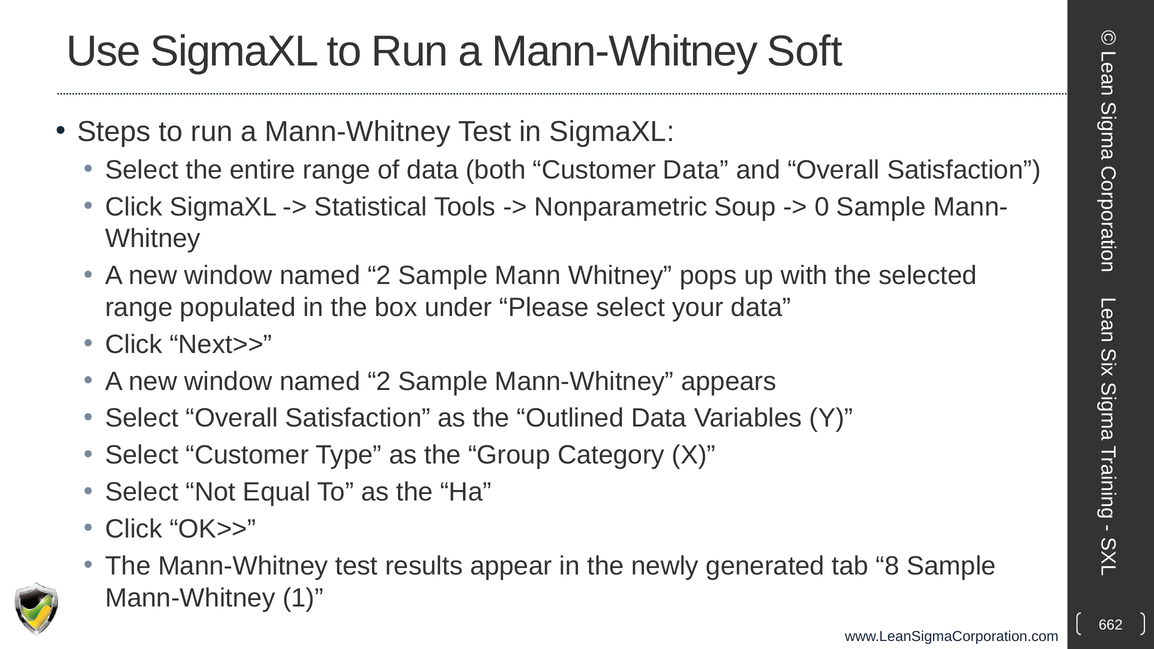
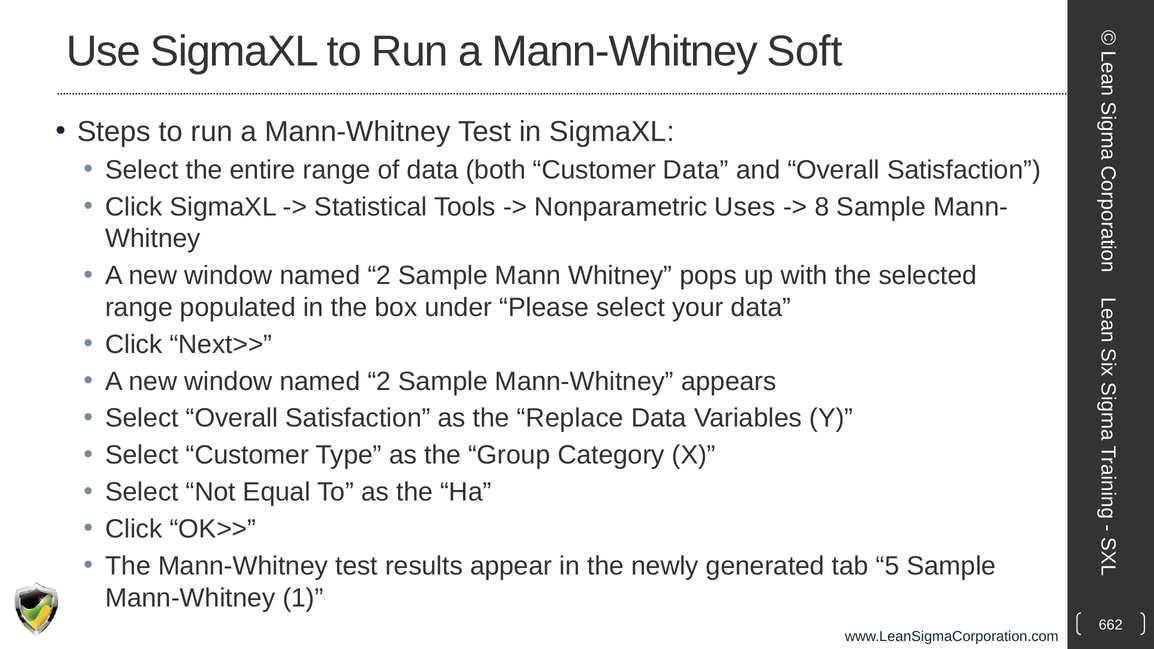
Soup: Soup -> Uses
0: 0 -> 8
Outlined: Outlined -> Replace
8: 8 -> 5
